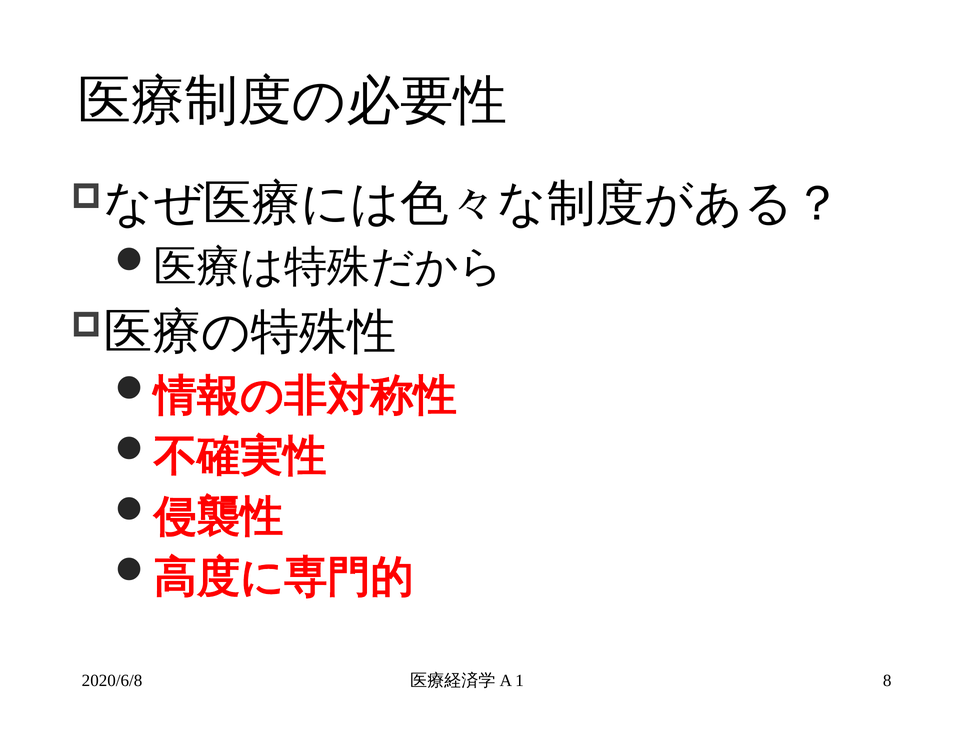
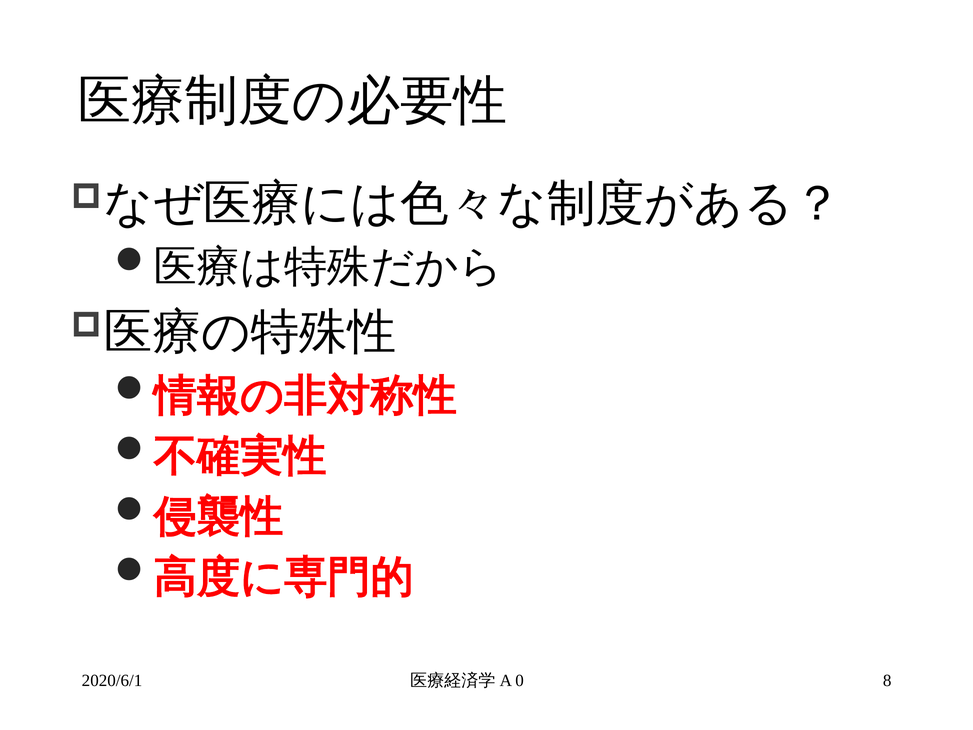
2020/6/8: 2020/6/8 -> 2020/6/1
1: 1 -> 0
